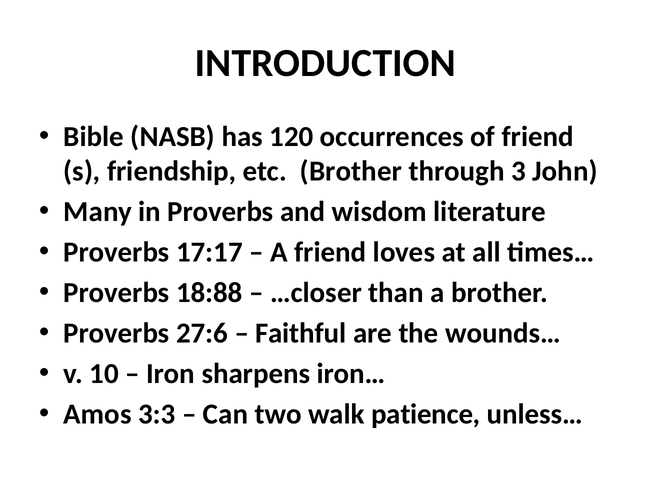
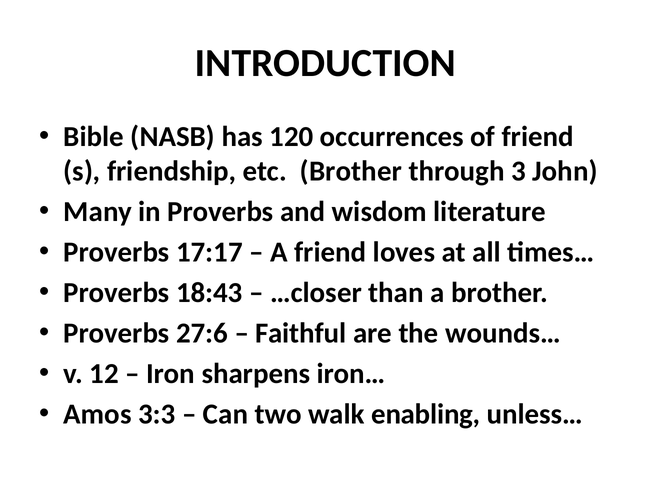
18:88: 18:88 -> 18:43
10: 10 -> 12
patience: patience -> enabling
